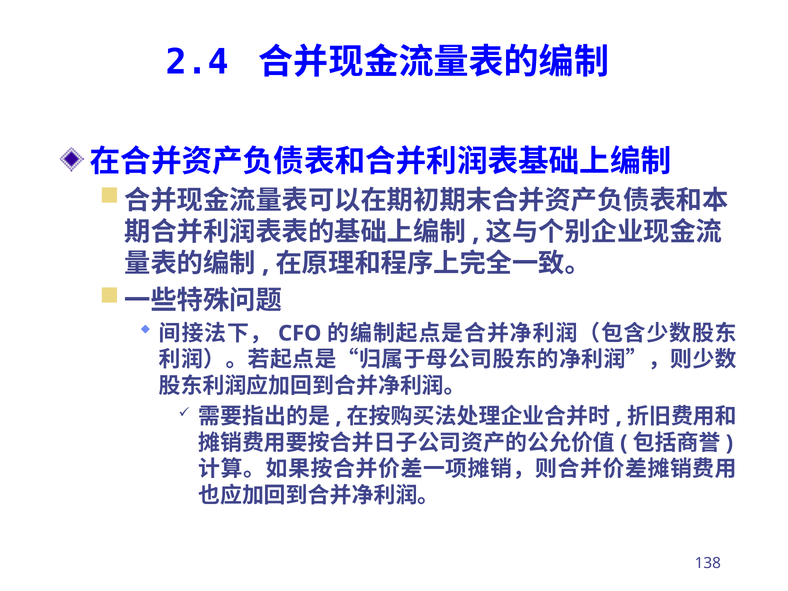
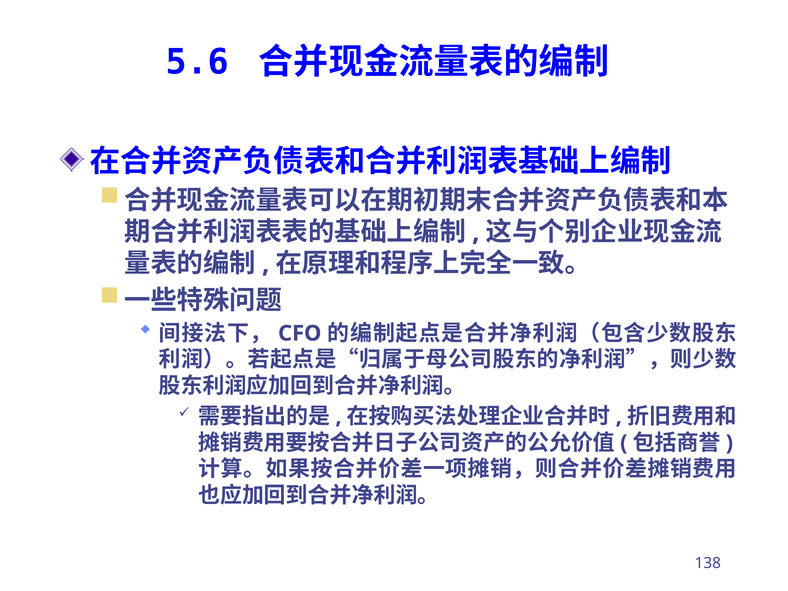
2.4: 2.4 -> 5.6
